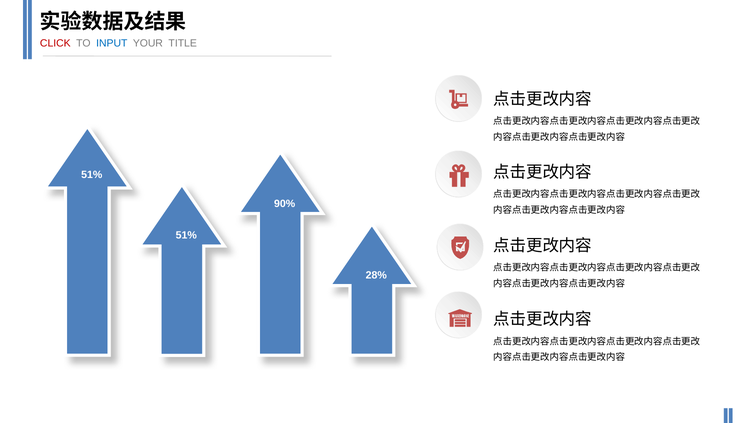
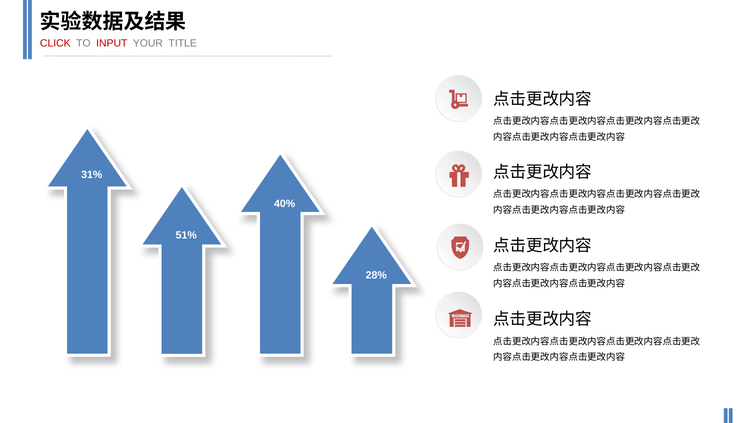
INPUT colour: blue -> red
51% at (92, 175): 51% -> 31%
90%: 90% -> 40%
